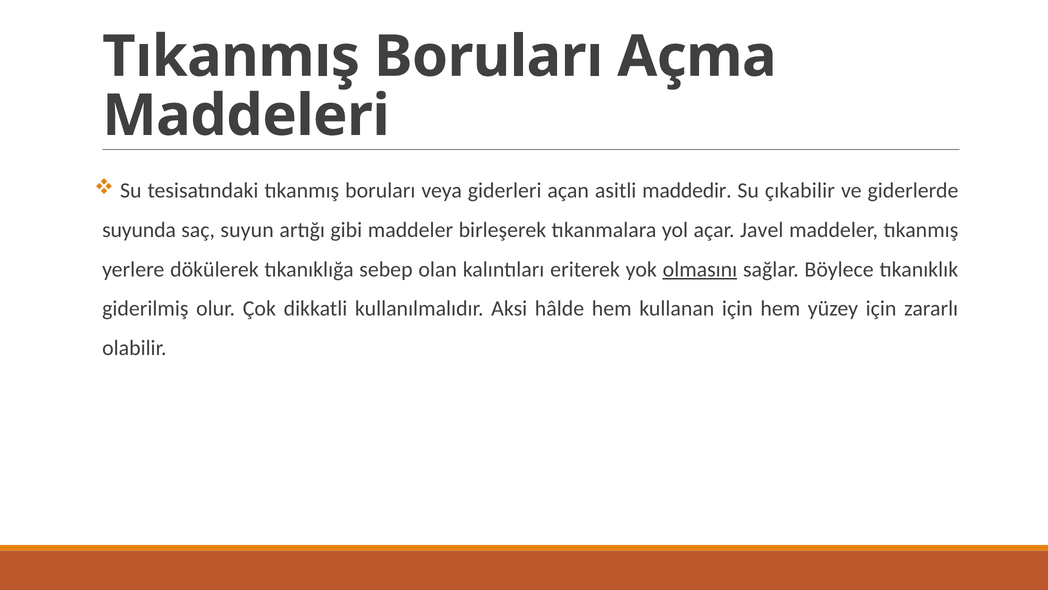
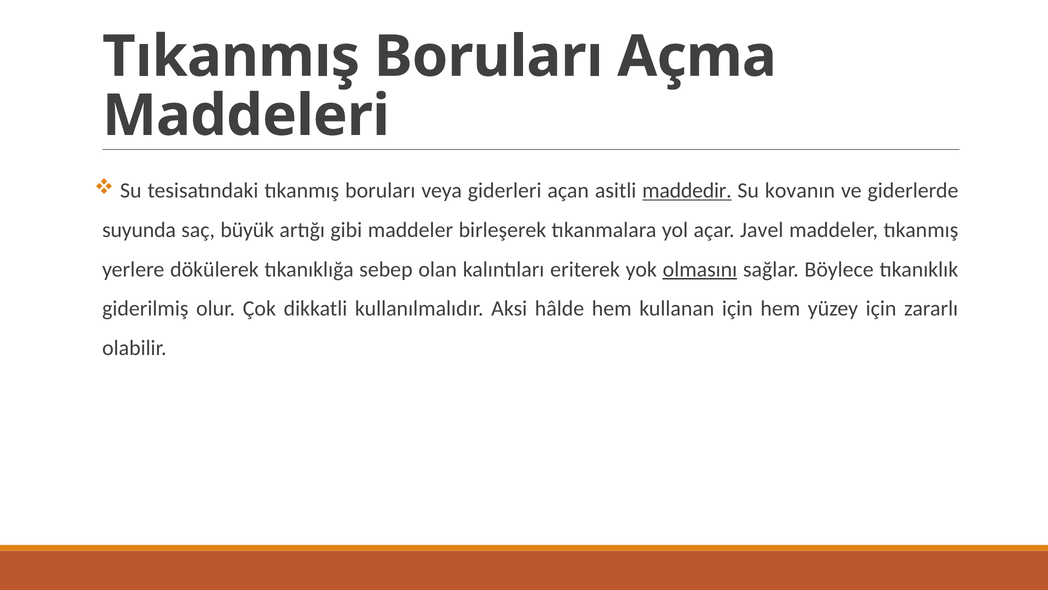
maddedir underline: none -> present
çıkabilir: çıkabilir -> kovanın
suyun: suyun -> büyük
